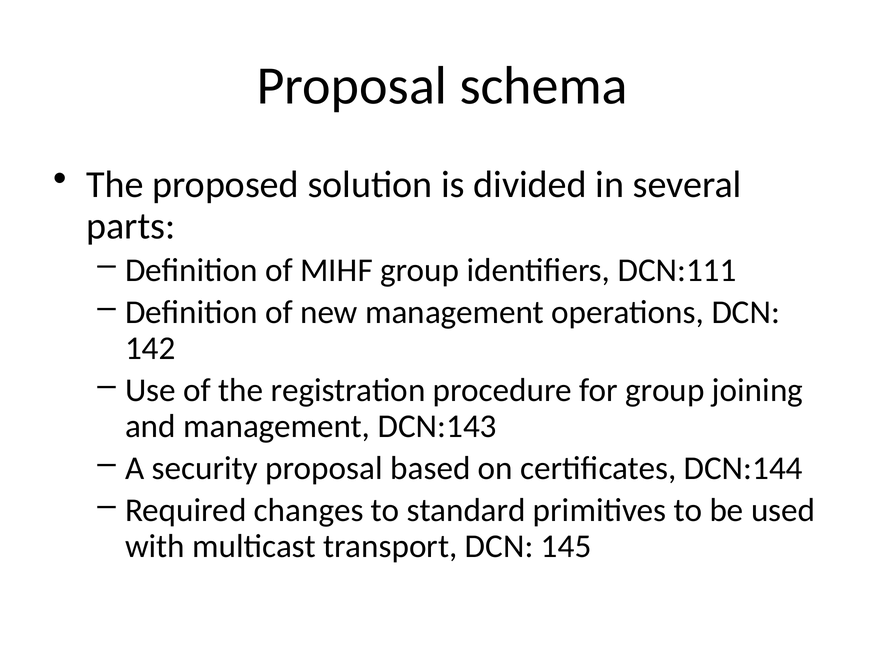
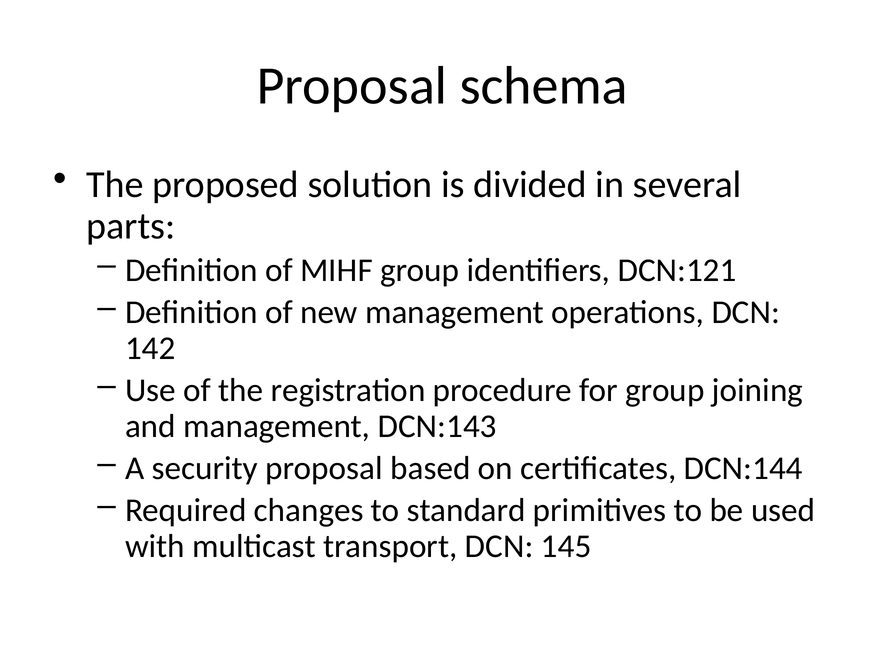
DCN:111: DCN:111 -> DCN:121
